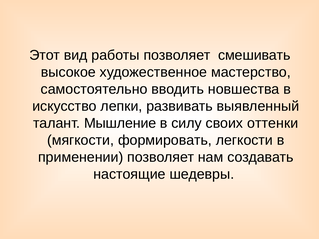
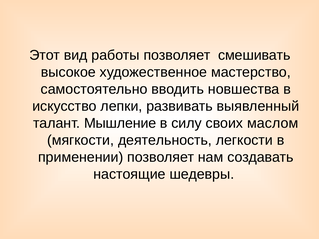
оттенки: оттенки -> маслом
формировать: формировать -> деятельность
